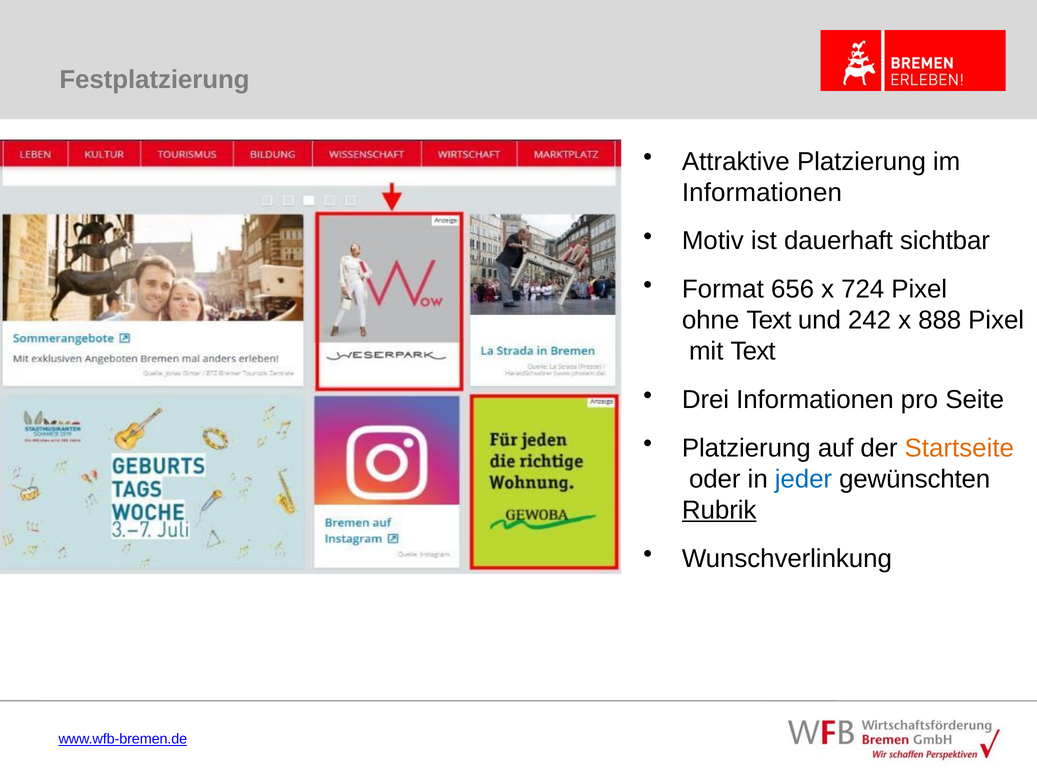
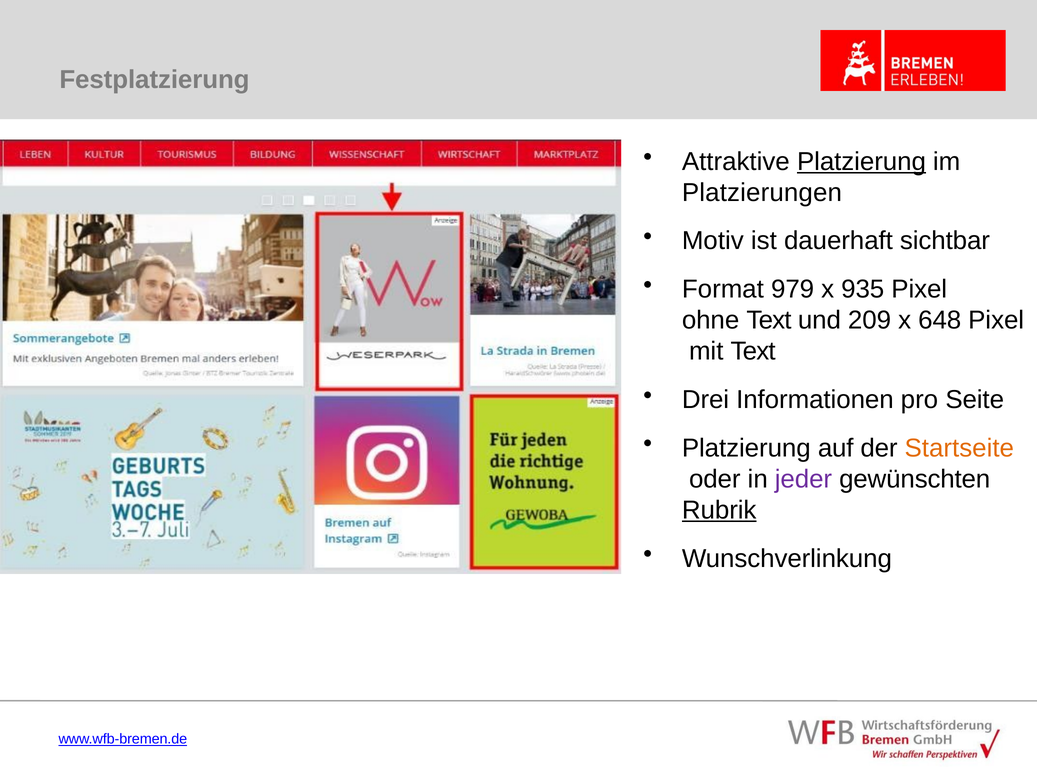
Platzierung at (861, 162) underline: none -> present
Informationen at (762, 193): Informationen -> Platzierungen
656: 656 -> 979
724: 724 -> 935
242: 242 -> 209
888: 888 -> 648
jeder colour: blue -> purple
